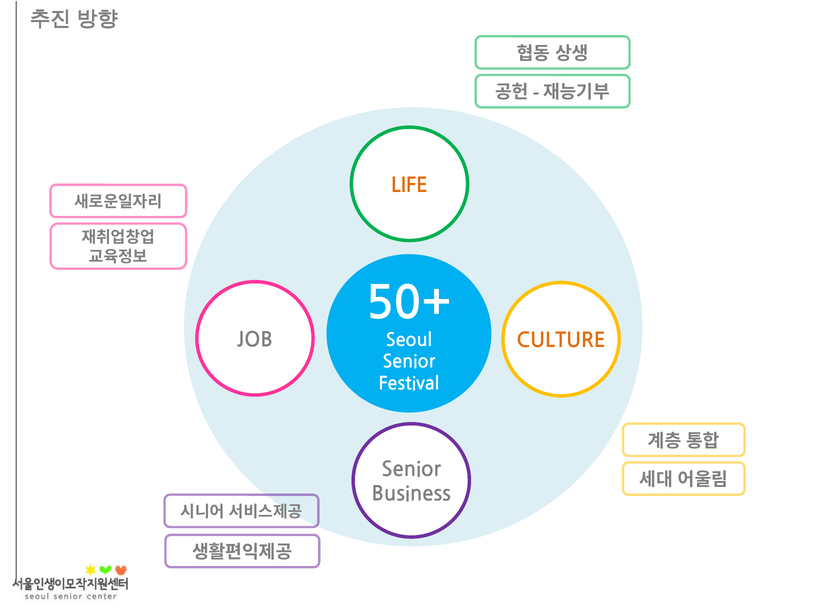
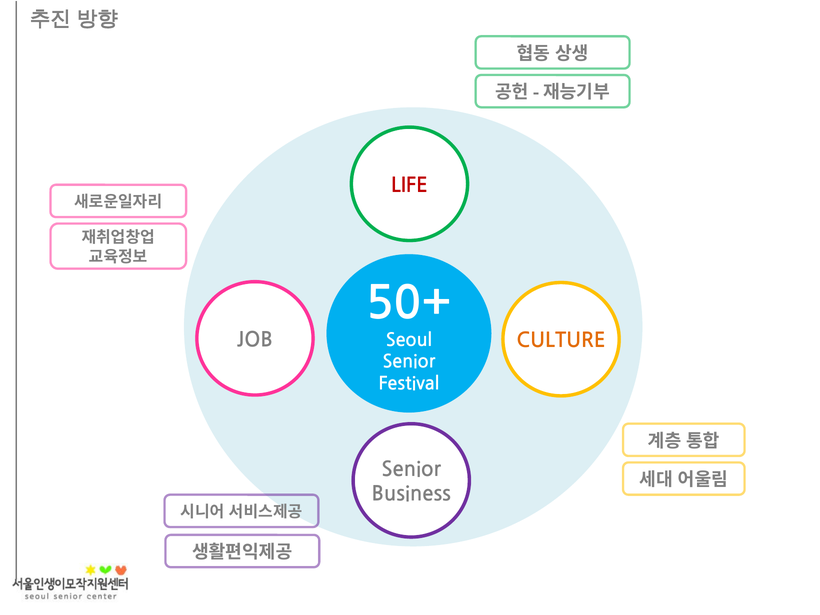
LIFE colour: orange -> red
